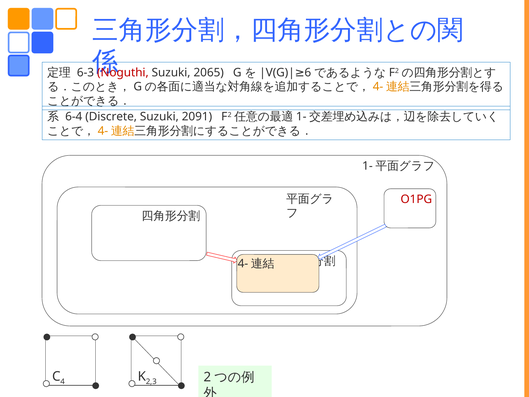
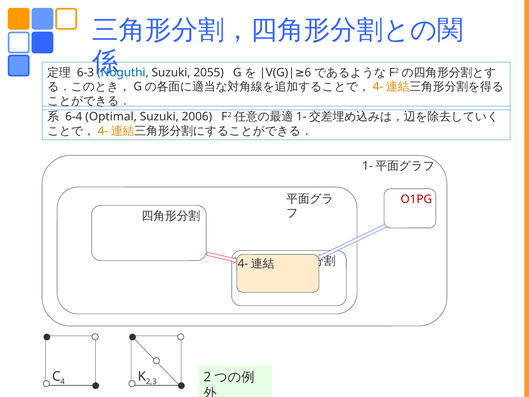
Noguthi colour: red -> blue
2065: 2065 -> 2055
Discrete: Discrete -> Optimal
2091: 2091 -> 2006
